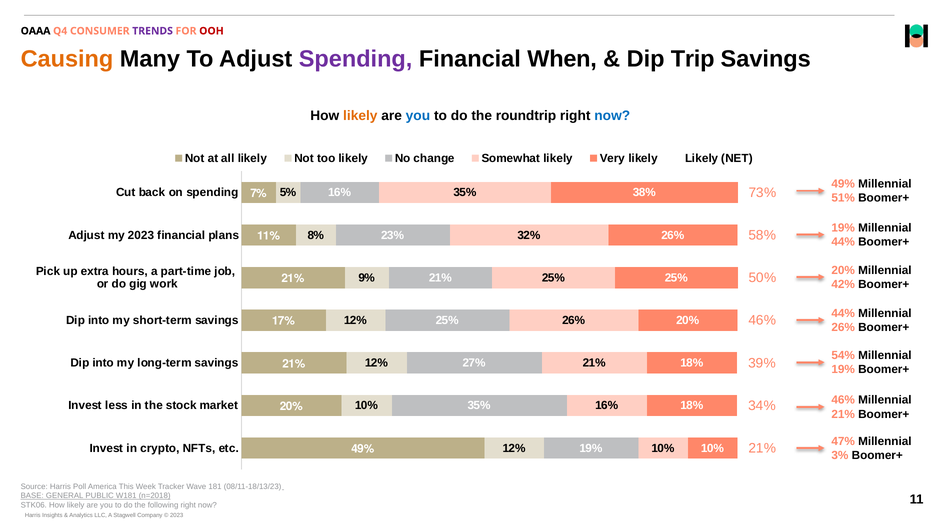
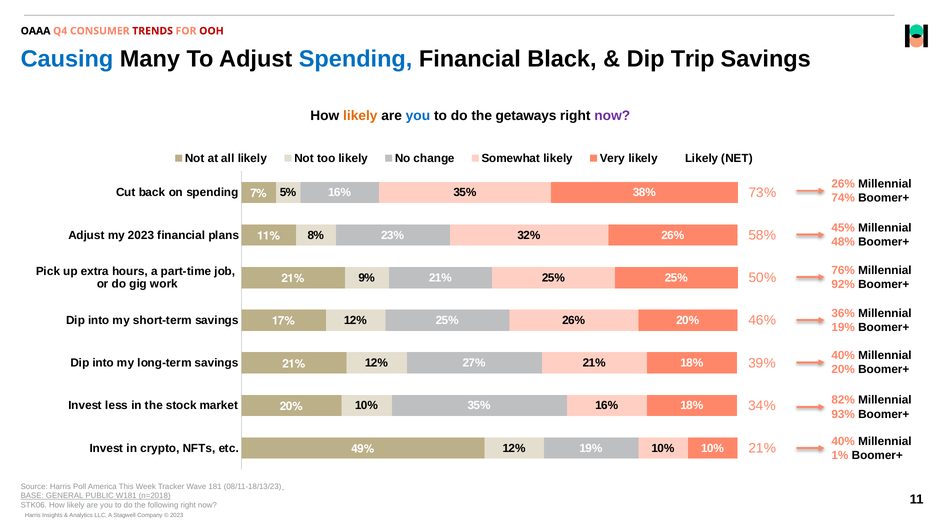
TRENDS colour: purple -> red
Causing colour: orange -> blue
Spending at (356, 59) colour: purple -> blue
When: When -> Black
roundtrip: roundtrip -> getaways
now at (612, 116) colour: blue -> purple
49% at (843, 184): 49% -> 26%
51%: 51% -> 74%
19% at (843, 228): 19% -> 45%
44% at (843, 242): 44% -> 48%
20% at (843, 270): 20% -> 76%
42%: 42% -> 92%
44% at (843, 313): 44% -> 36%
26% at (843, 328): 26% -> 19%
54% at (843, 356): 54% -> 40%
19% at (843, 370): 19% -> 20%
46% at (843, 400): 46% -> 82%
21% at (843, 414): 21% -> 93%
47% at (843, 441): 47% -> 40%
3%: 3% -> 1%
